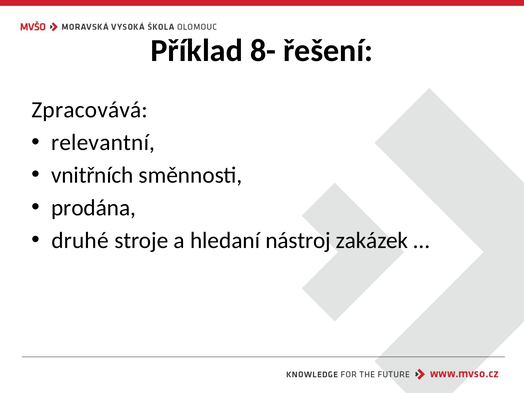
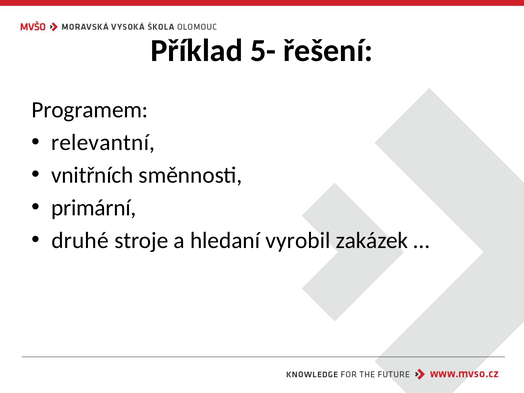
8-: 8- -> 5-
Zpracovává: Zpracovává -> Programem
prodána: prodána -> primární
nástroj: nástroj -> vyrobil
